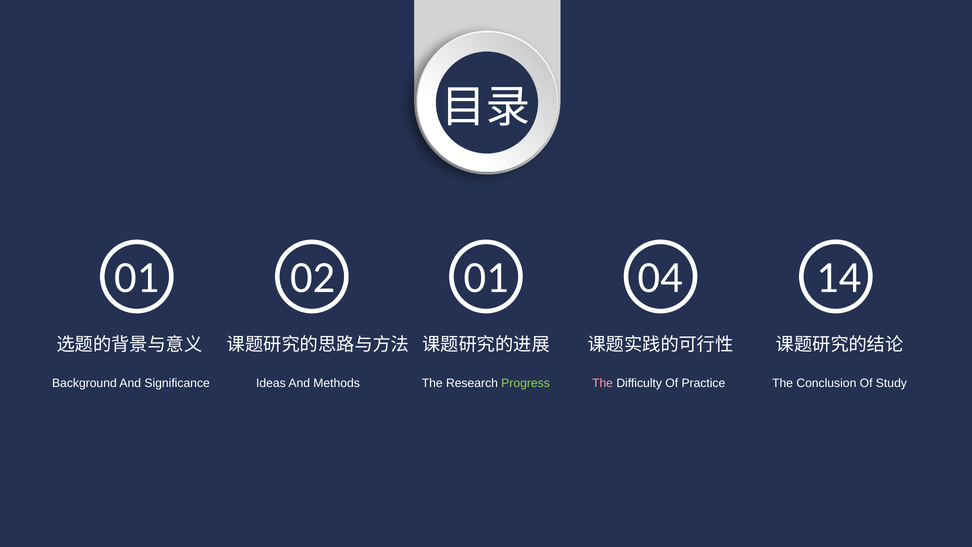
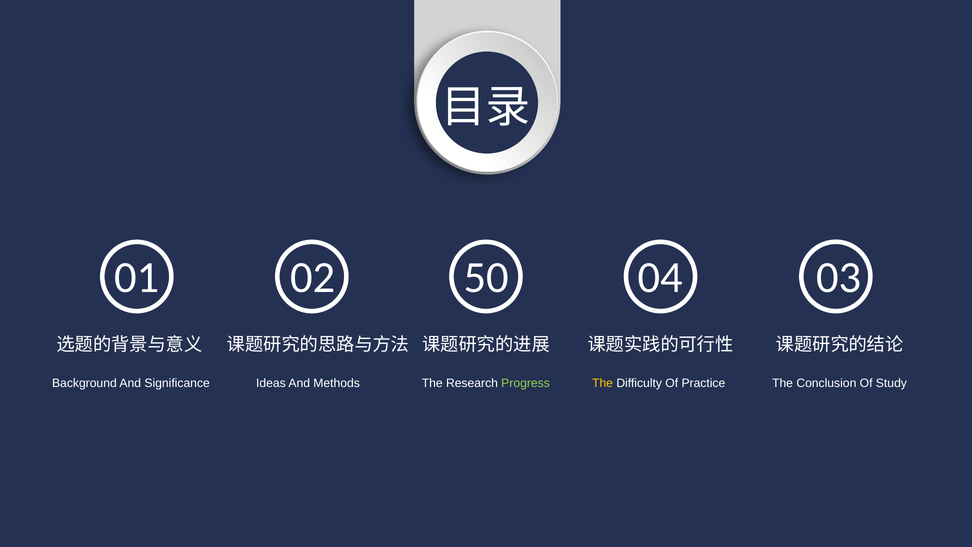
02 01: 01 -> 50
14: 14 -> 03
The at (603, 383) colour: pink -> yellow
